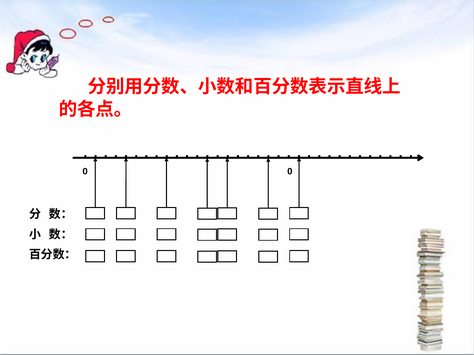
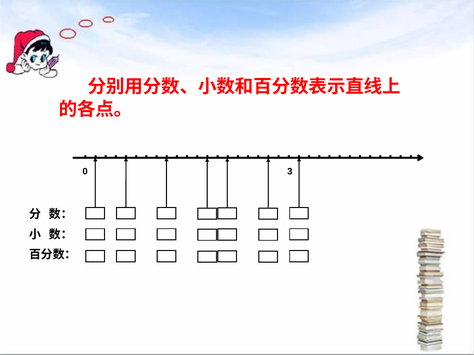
0 0: 0 -> 3
